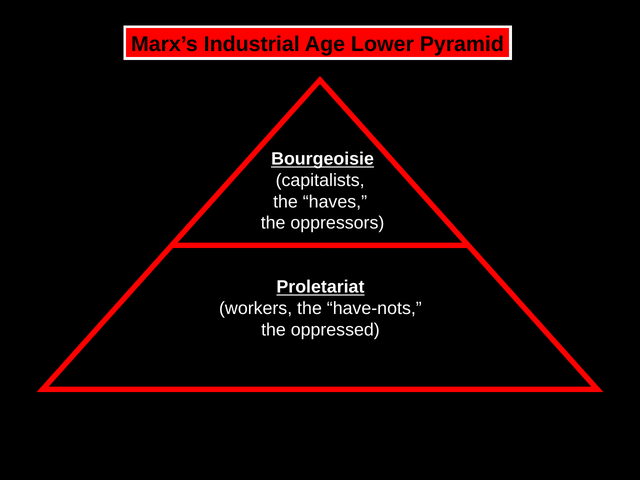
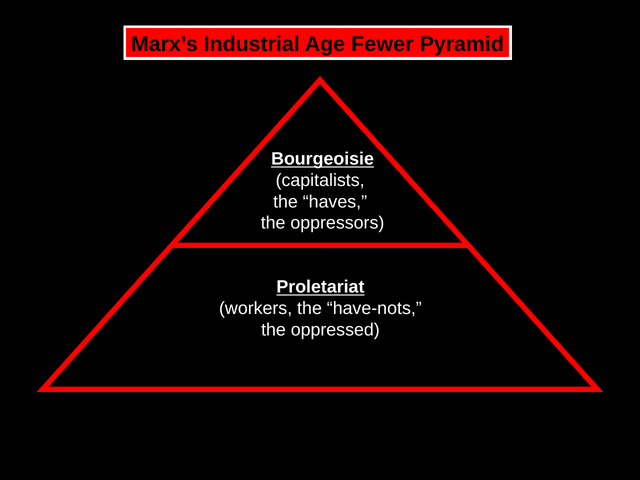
Lower: Lower -> Fewer
